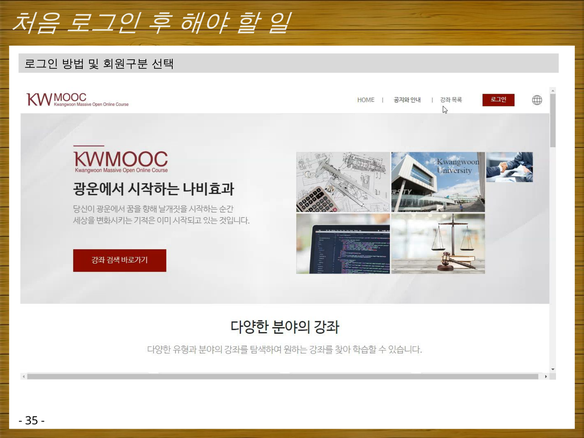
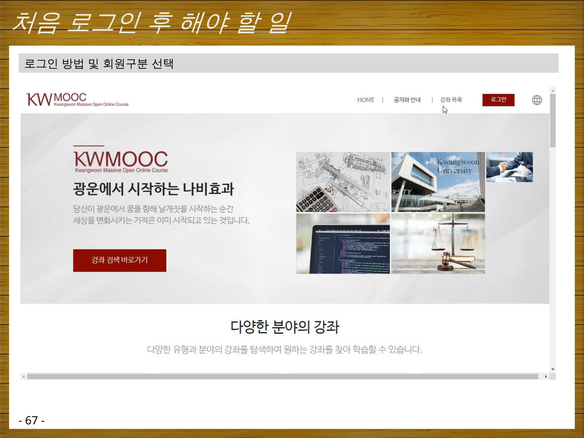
35: 35 -> 67
